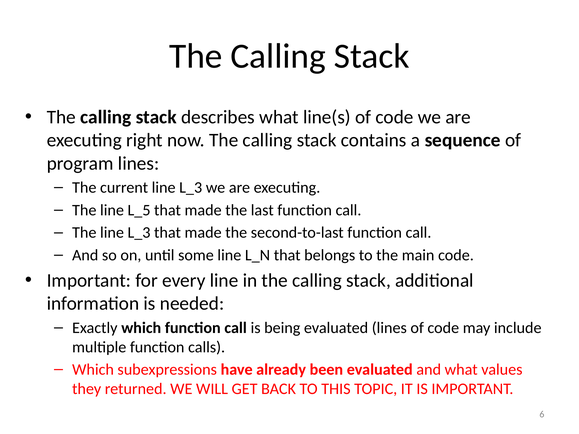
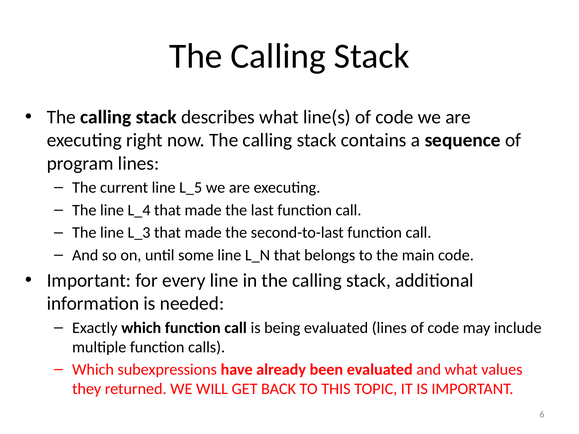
current line L_3: L_3 -> L_5
L_5: L_5 -> L_4
